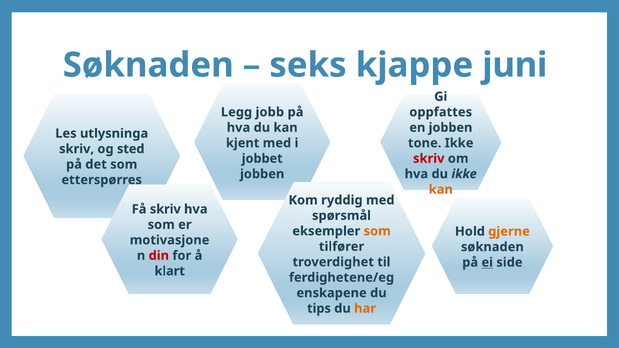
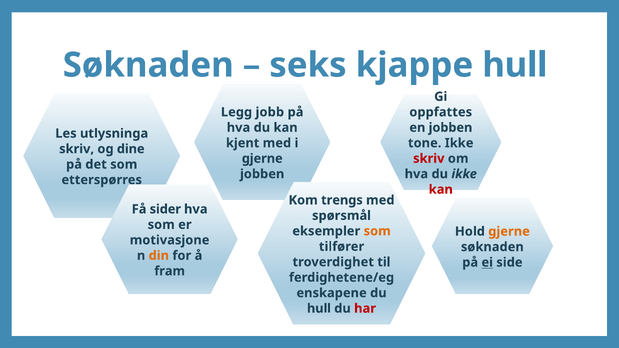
kjappe juni: juni -> hull
sted: sted -> dine
jobbet at (262, 159): jobbet -> gjerne
kan at (441, 190) colour: orange -> red
ryddig: ryddig -> trengs
Få skriv: skriv -> sider
din colour: red -> orange
klart: klart -> fram
tips at (319, 309): tips -> hull
har colour: orange -> red
